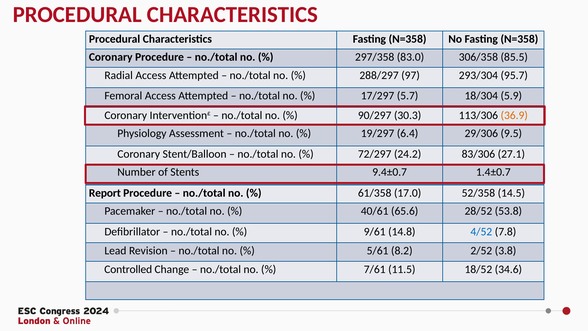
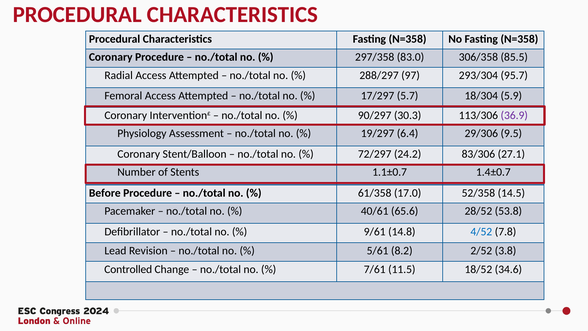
36.9 colour: orange -> purple
9.4±0.7: 9.4±0.7 -> 1.1±0.7
Report: Report -> Before
